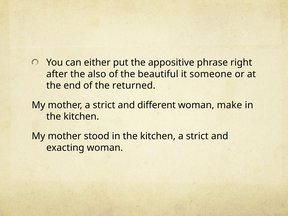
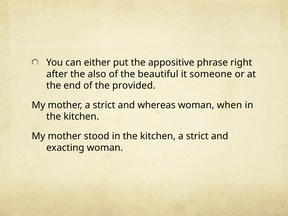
returned: returned -> provided
different: different -> whereas
make: make -> when
